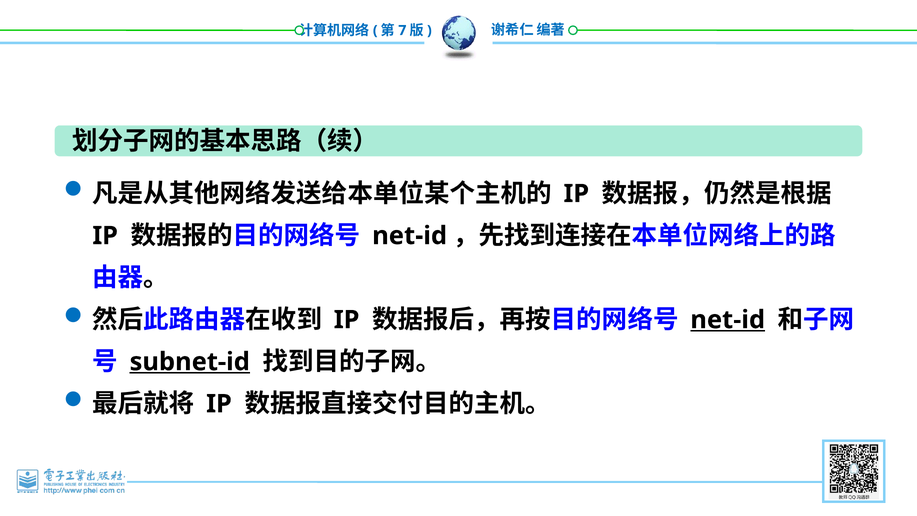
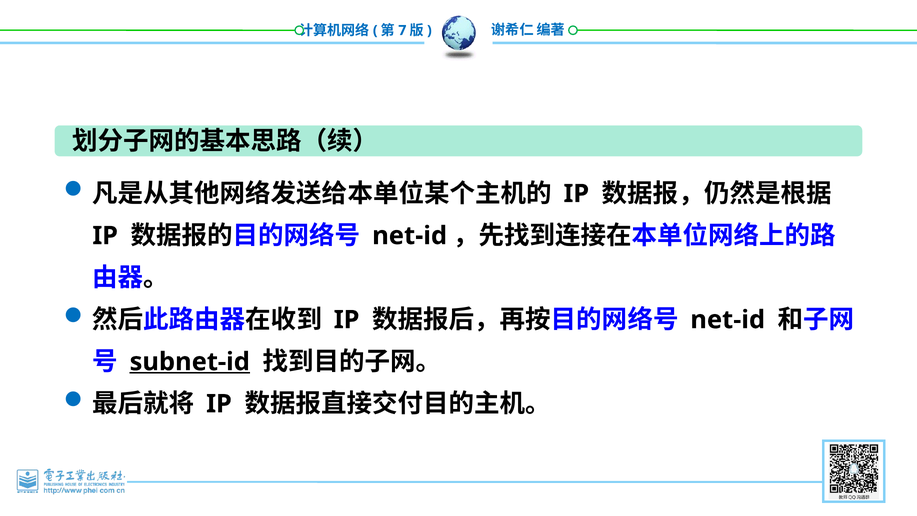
net-id at (728, 320) underline: present -> none
